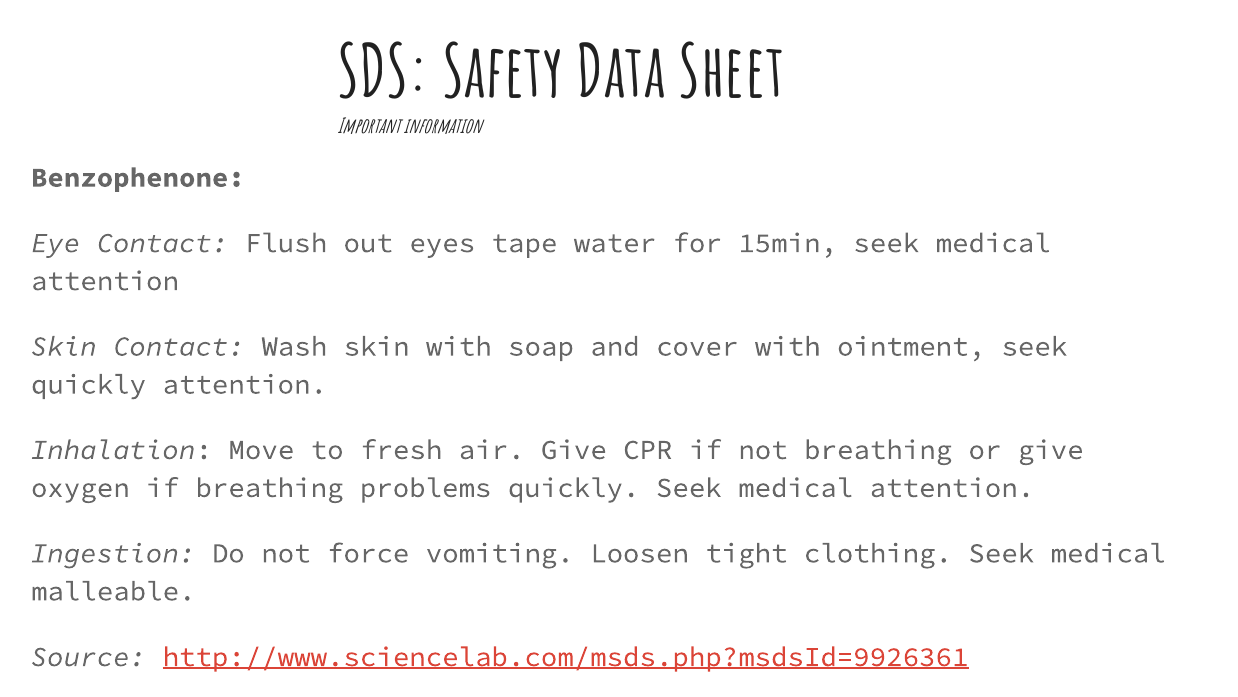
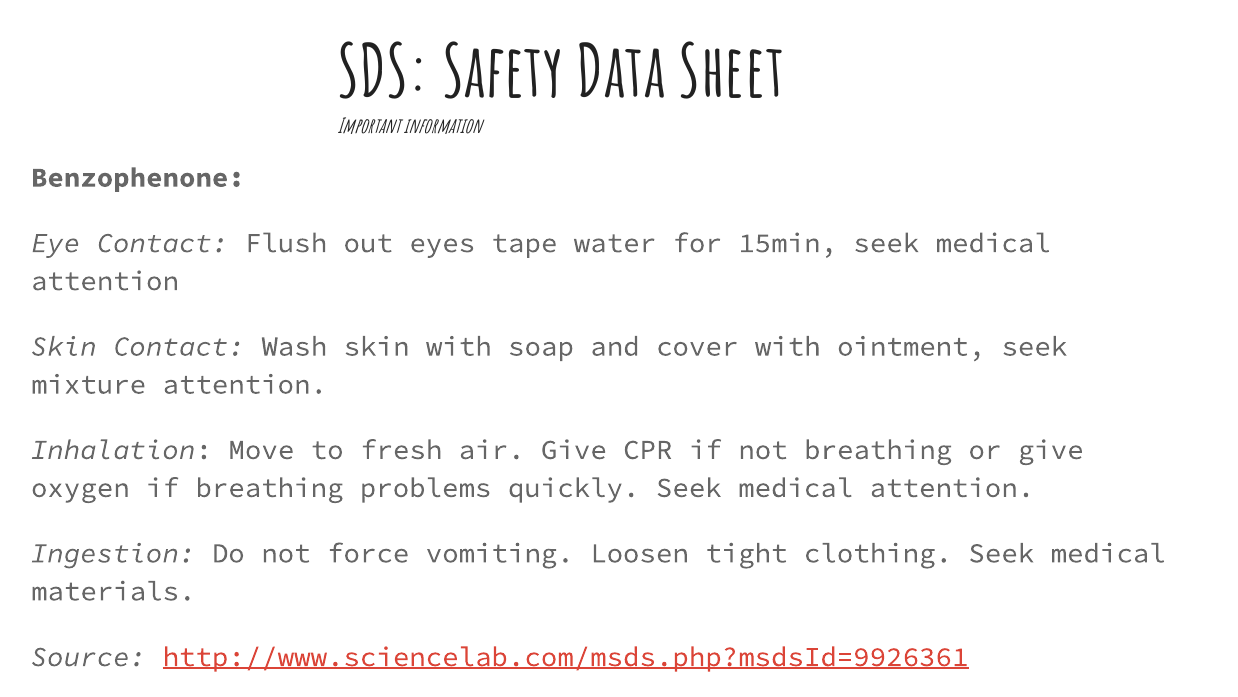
quickly at (89, 384): quickly -> mixture
malleable: malleable -> materials
